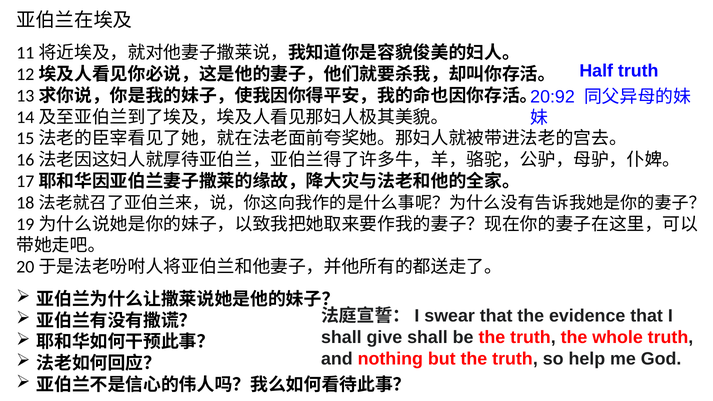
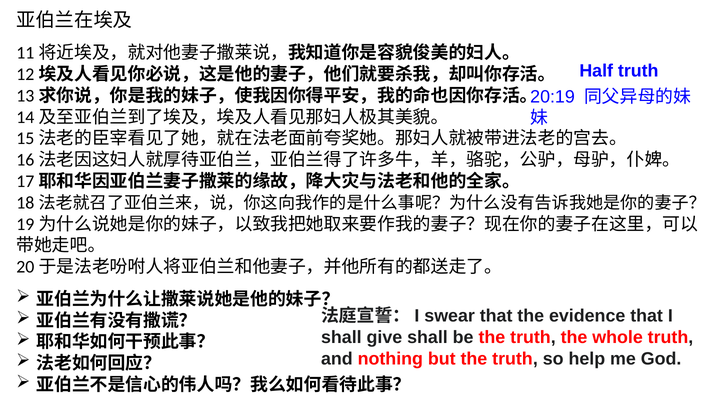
20:92: 20:92 -> 20:19
